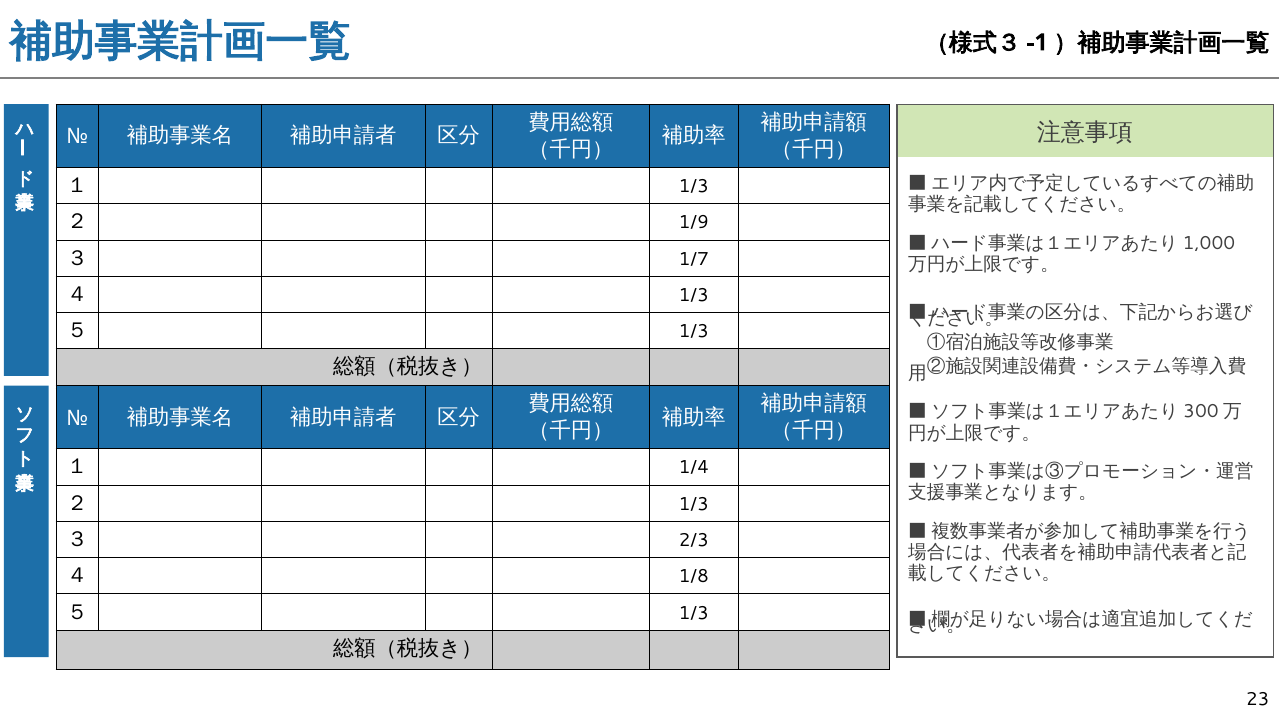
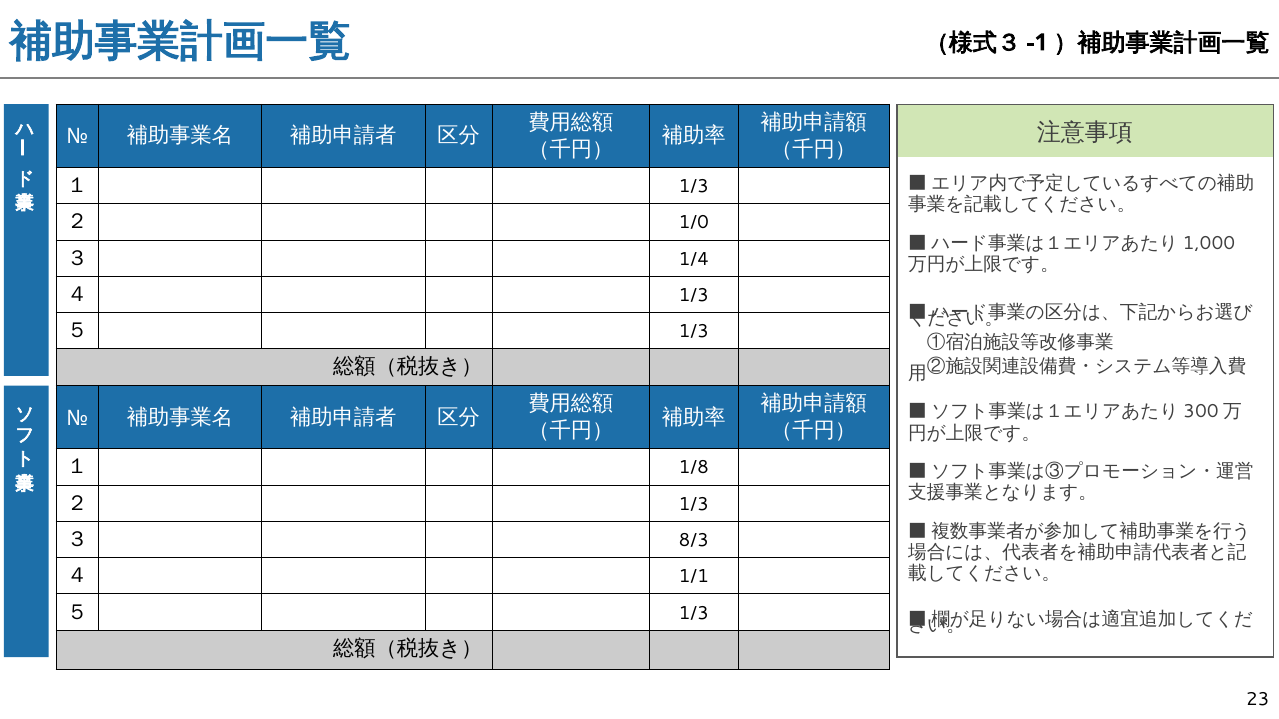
1/9: 1/9 -> 1/0
1/7: 1/7 -> 1/4
1/4: 1/4 -> 1/8
2/3: 2/3 -> 8/3
1/8: 1/8 -> 1/1
